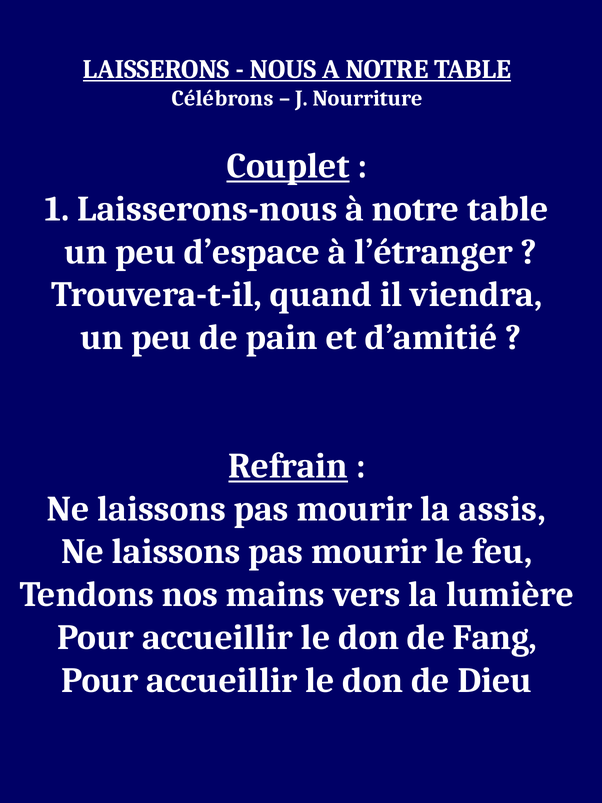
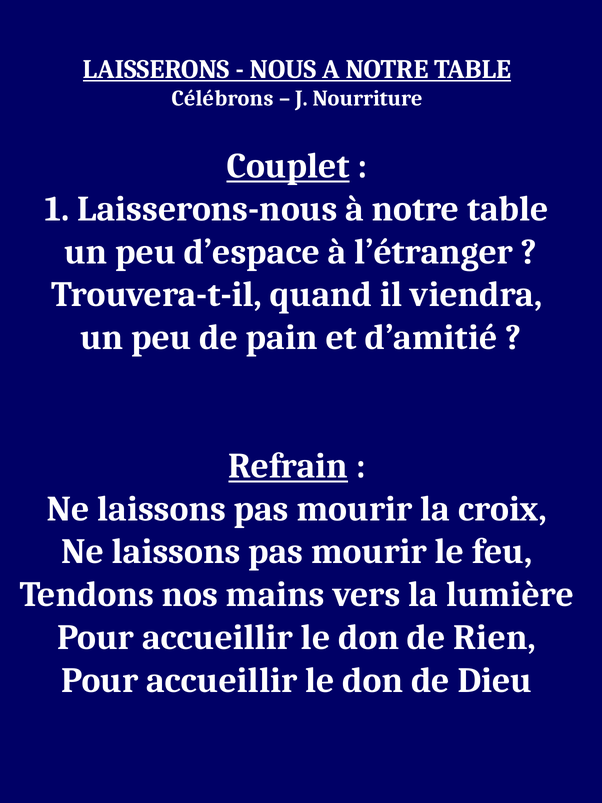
assis: assis -> croix
Fang: Fang -> Rien
